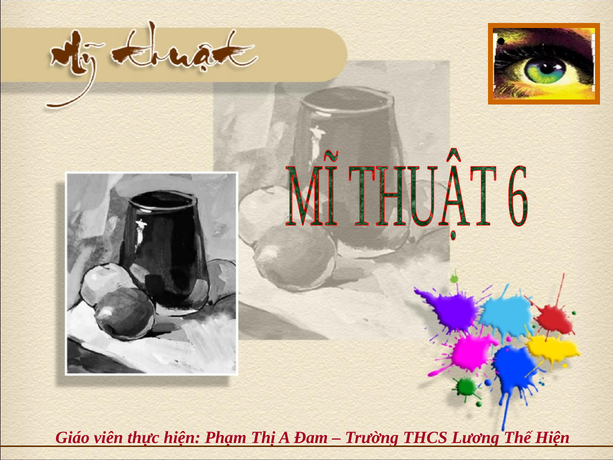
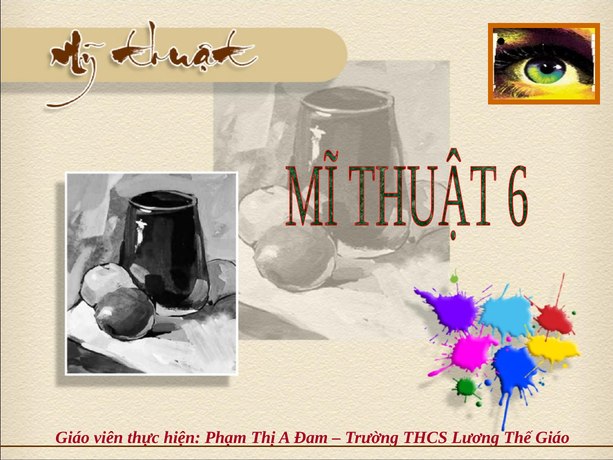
Thế Hiện: Hiện -> Giáo
